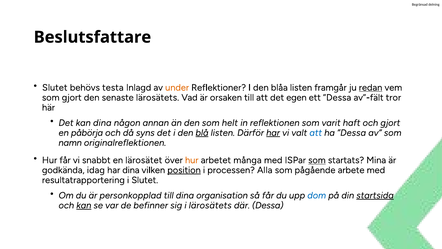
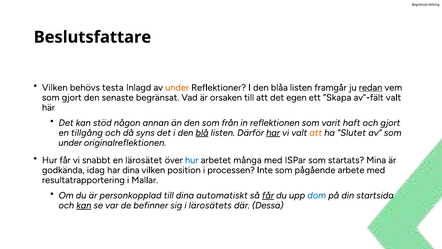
Slutet at (55, 87): Slutet -> Vilken
senaste lärosätets: lärosätets -> begränsat
ett ”Dessa: ”Dessa -> ”Skapa
av”-fält tror: tror -> valt
kan dina: dina -> stöd
helt: helt -> från
påbörja: påbörja -> tillgång
att at (316, 133) colour: blue -> orange
ha ”Dessa: ”Dessa -> ”Slutet
namn at (70, 143): namn -> under
hur at (192, 160) colour: orange -> blue
som at (317, 160) underline: present -> none
position underline: present -> none
Alla: Alla -> Inte
i Slutet: Slutet -> Mallar
organisation: organisation -> automatiskt
får at (268, 195) underline: none -> present
startsida underline: present -> none
